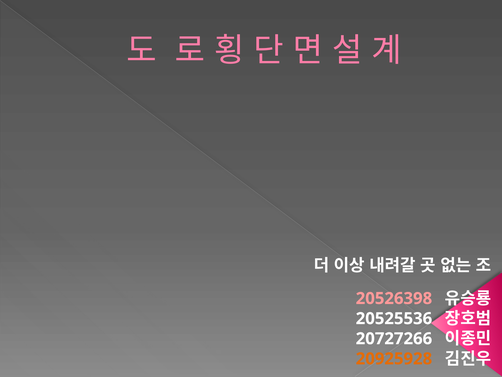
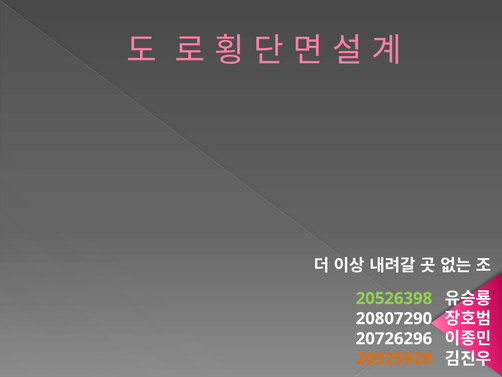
20526398 colour: pink -> light green
20525536: 20525536 -> 20807290
20727266: 20727266 -> 20726296
